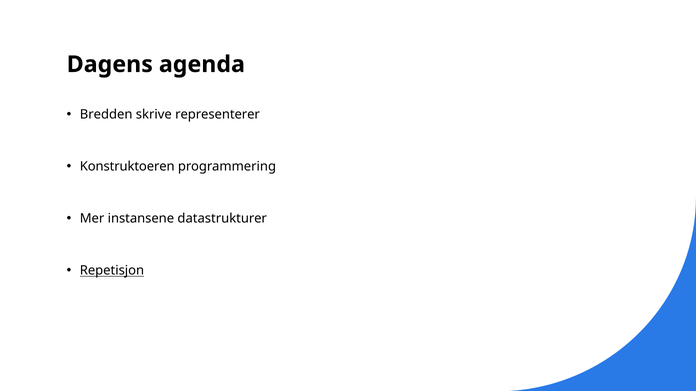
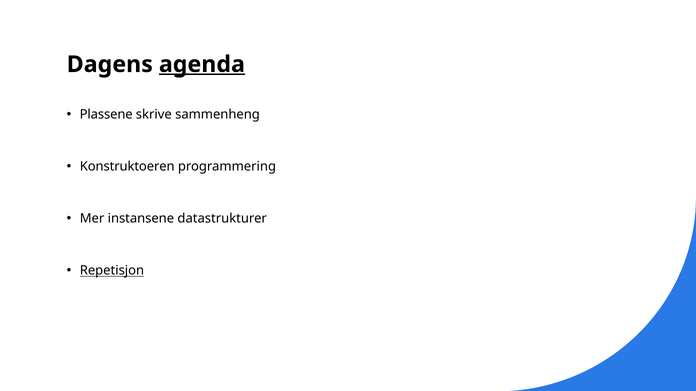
agenda underline: none -> present
Bredden: Bredden -> Plassene
representerer: representerer -> sammenheng
